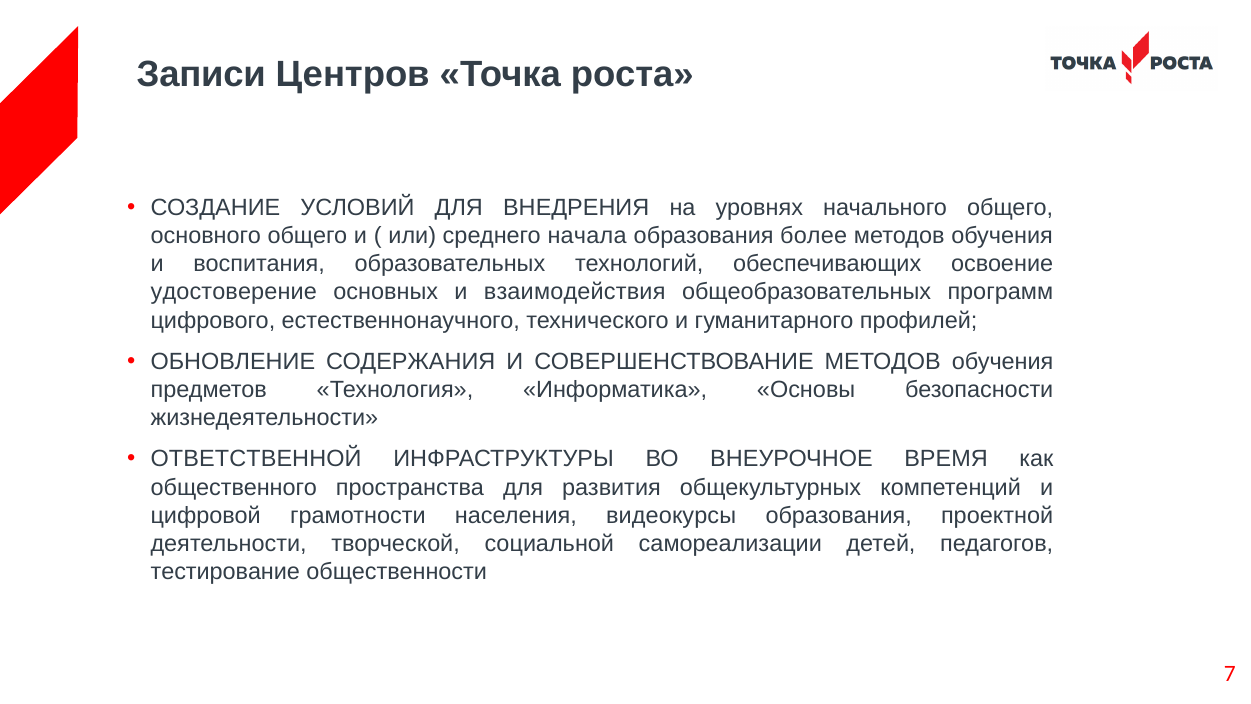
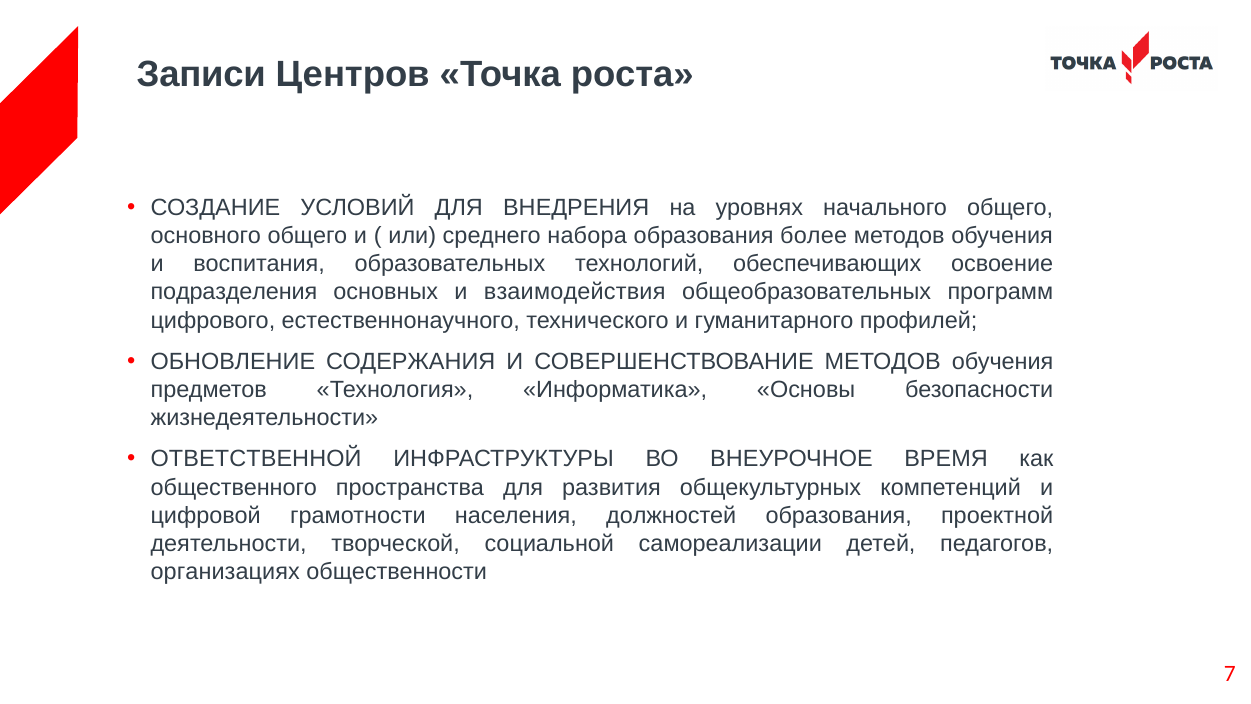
начала: начала -> набора
удостоверение: удостоверение -> подразделения
видеокурсы: видеокурсы -> должностей
тестирование: тестирование -> организациях
